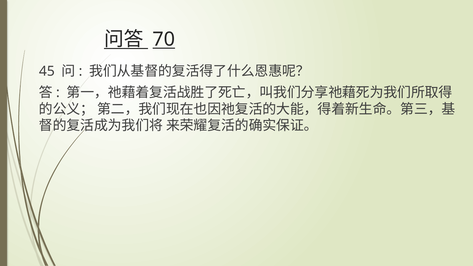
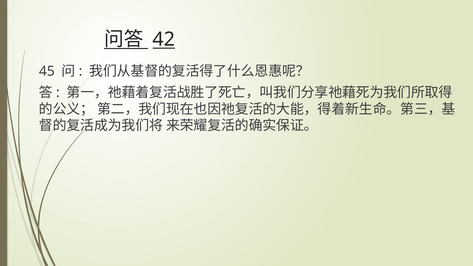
70: 70 -> 42
